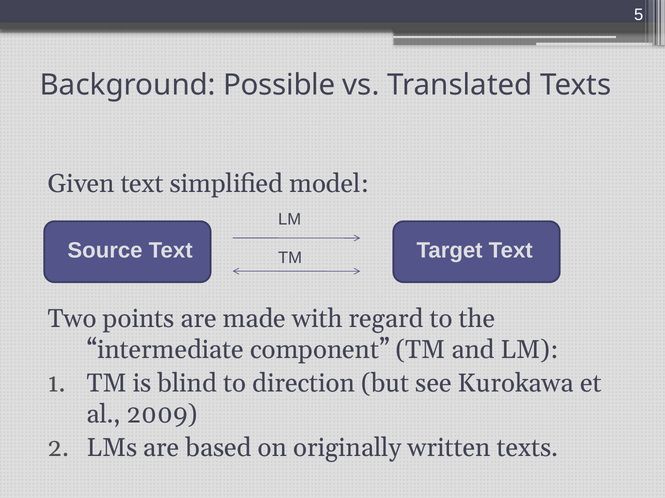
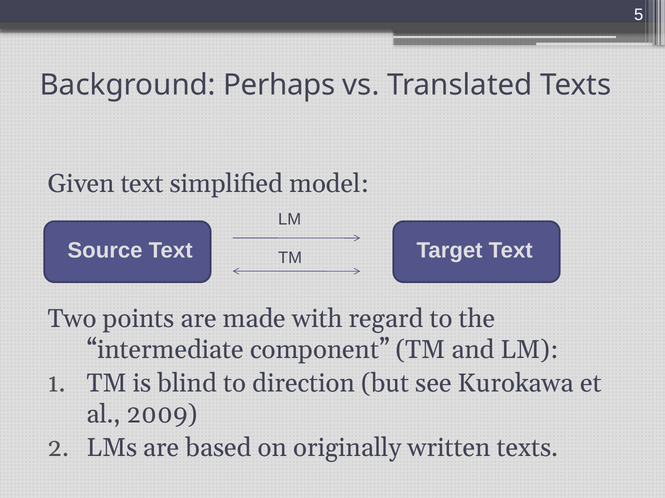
Possible: Possible -> Perhaps
